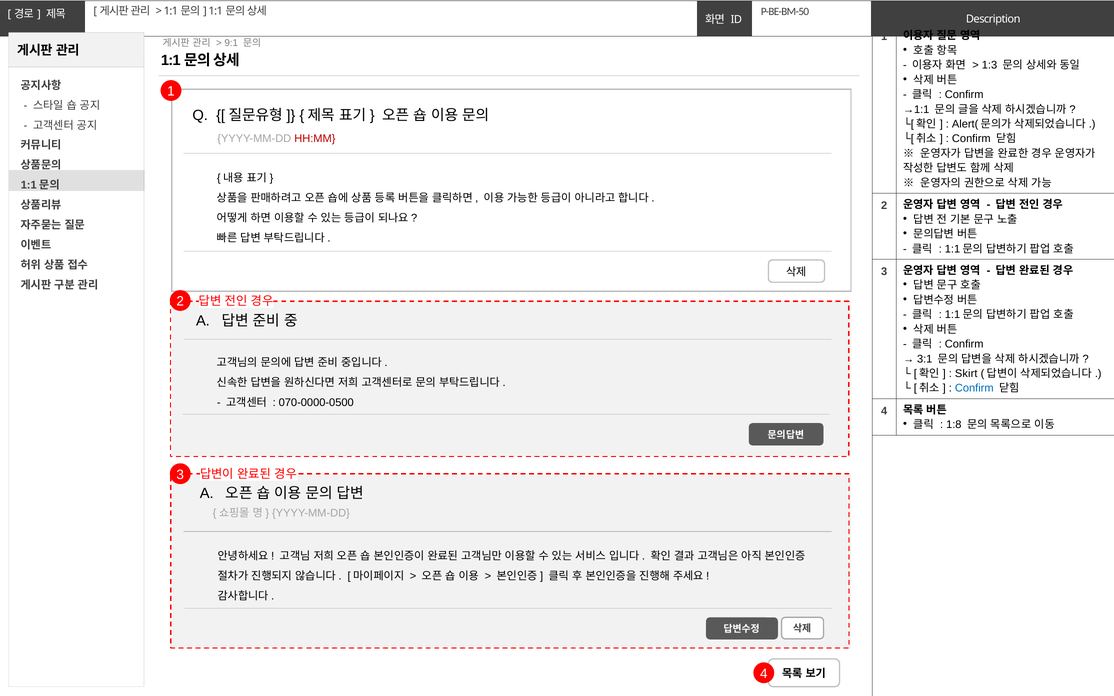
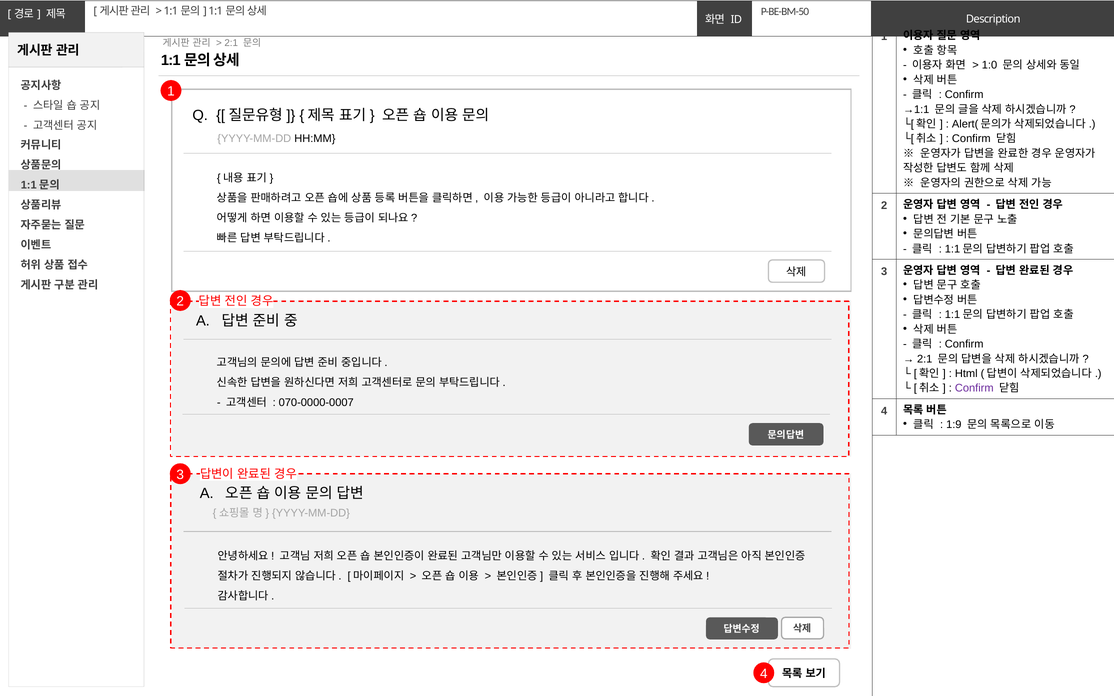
9:1 at (231, 43): 9:1 -> 2:1
1:3: 1:3 -> 1:0
HH:MM colour: red -> black
3:1 at (925, 359): 3:1 -> 2:1
Skirt: Skirt -> Html
Confirm at (974, 388) colour: blue -> purple
070-0000-0500: 070-0000-0500 -> 070-0000-0007
1:8: 1:8 -> 1:9
